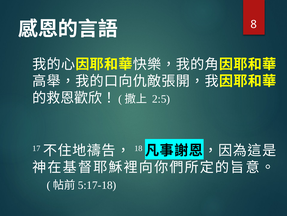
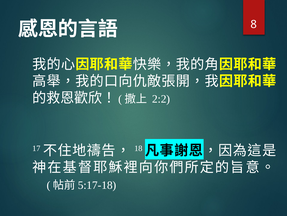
2:5: 2:5 -> 2:2
